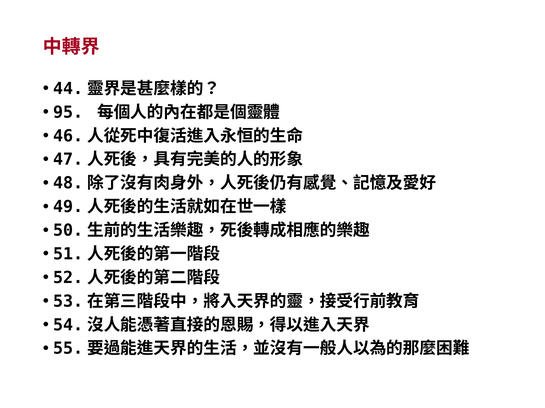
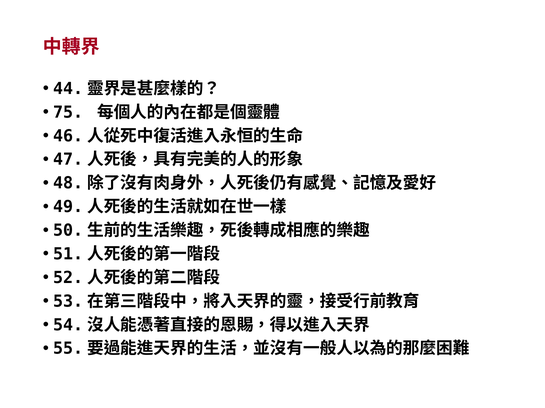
95: 95 -> 75
